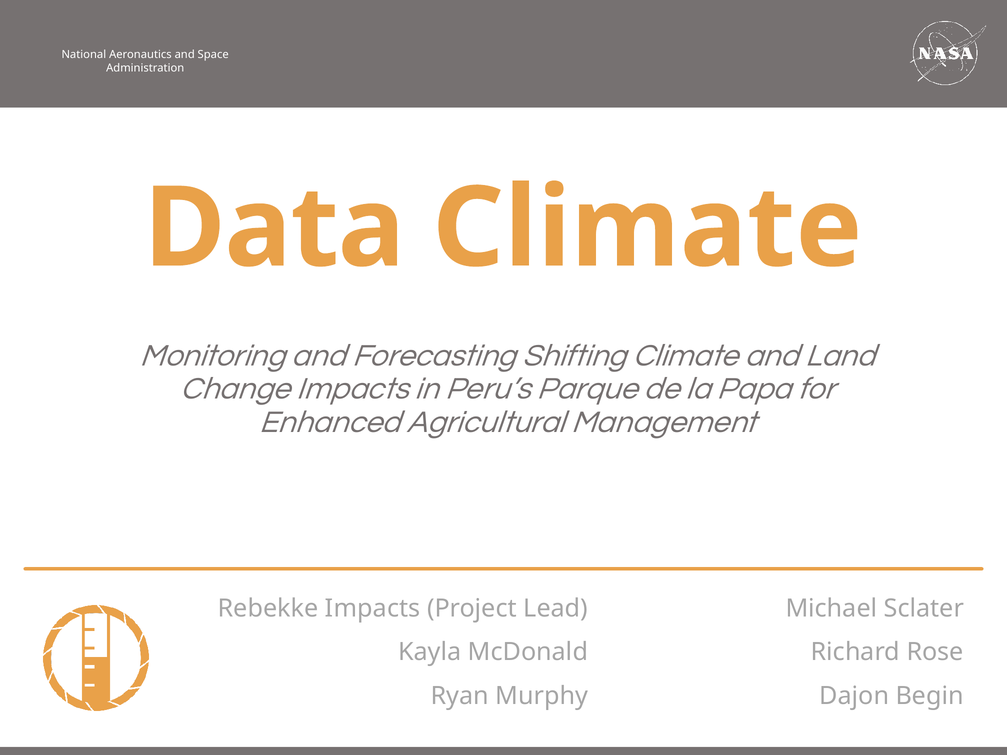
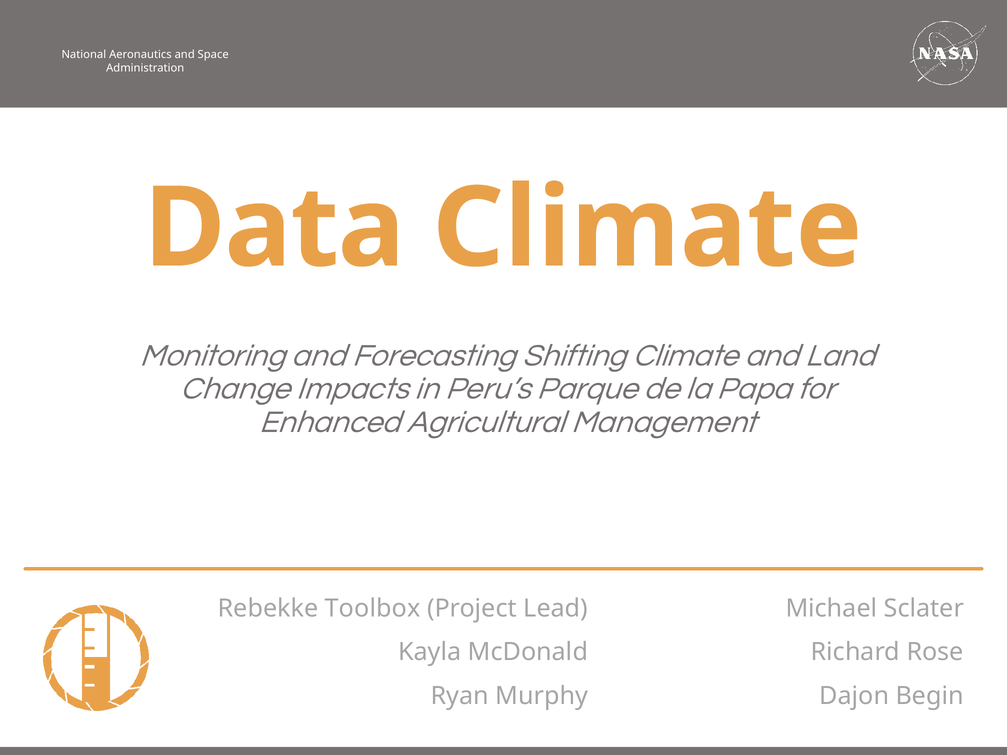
Rebekke Impacts: Impacts -> Toolbox
